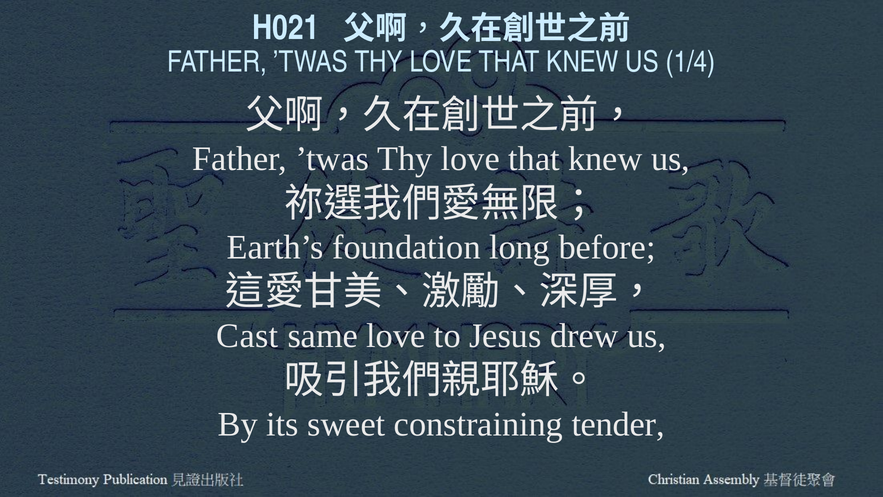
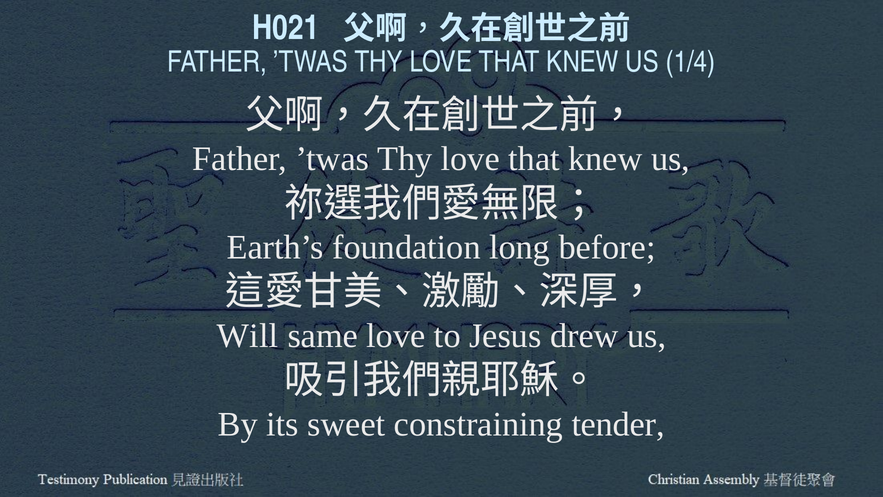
Cast: Cast -> Will
